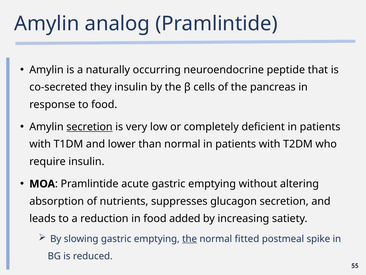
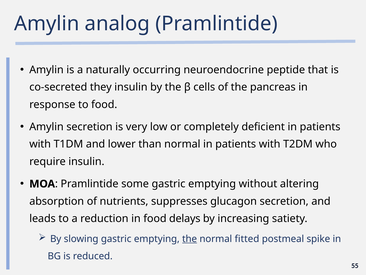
secretion at (89, 127) underline: present -> none
acute: acute -> some
added: added -> delays
